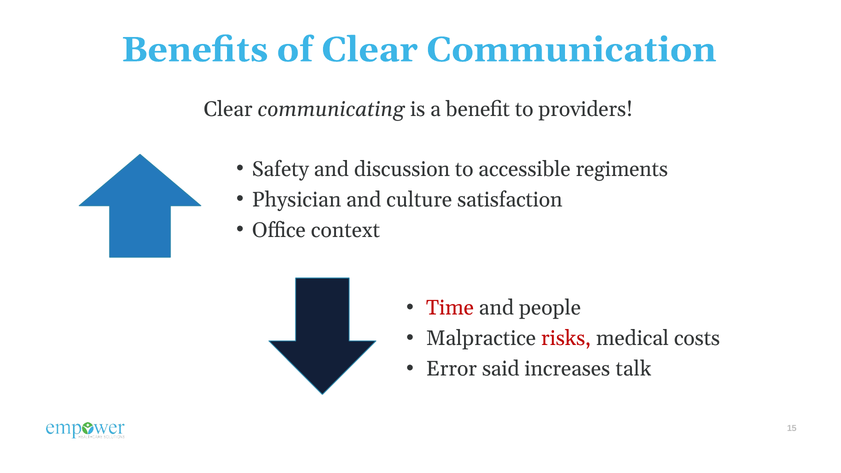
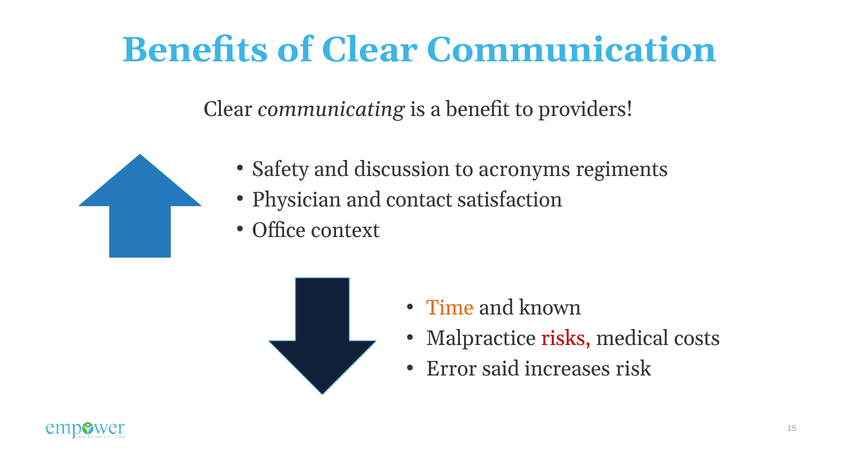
accessible: accessible -> acronyms
culture: culture -> contact
Time colour: red -> orange
people: people -> known
talk: talk -> risk
